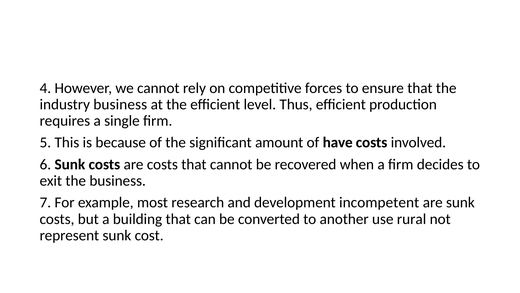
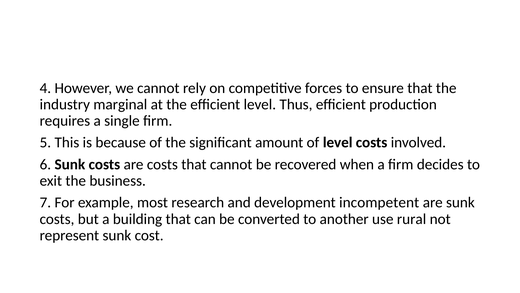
industry business: business -> marginal
of have: have -> level
